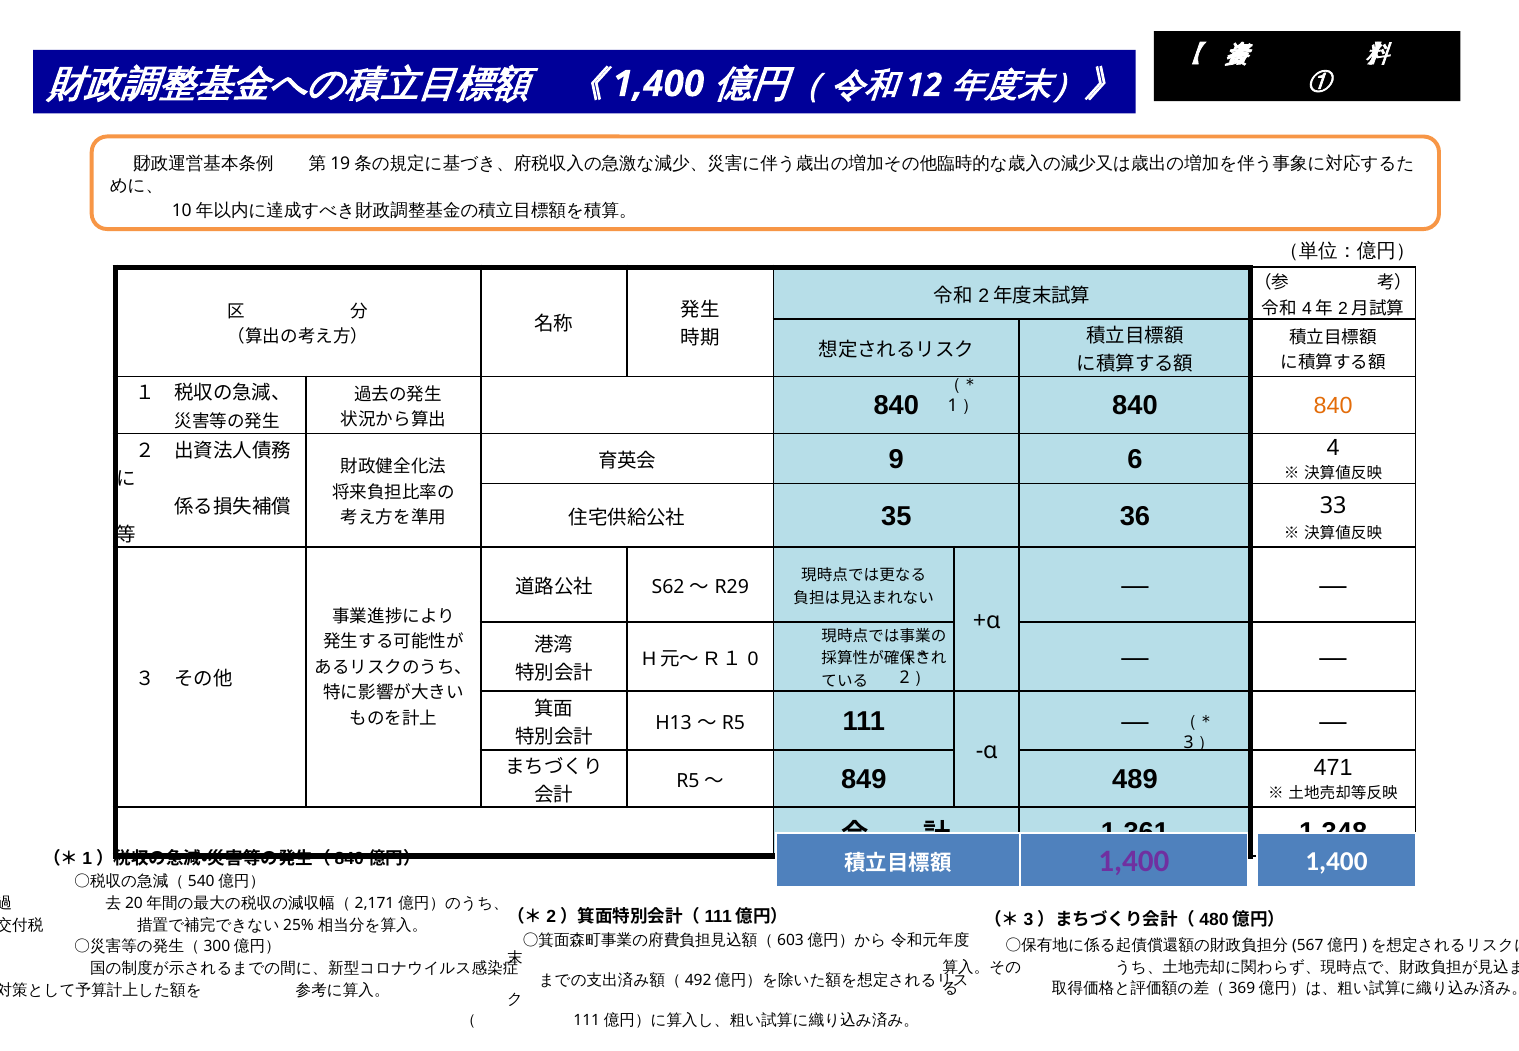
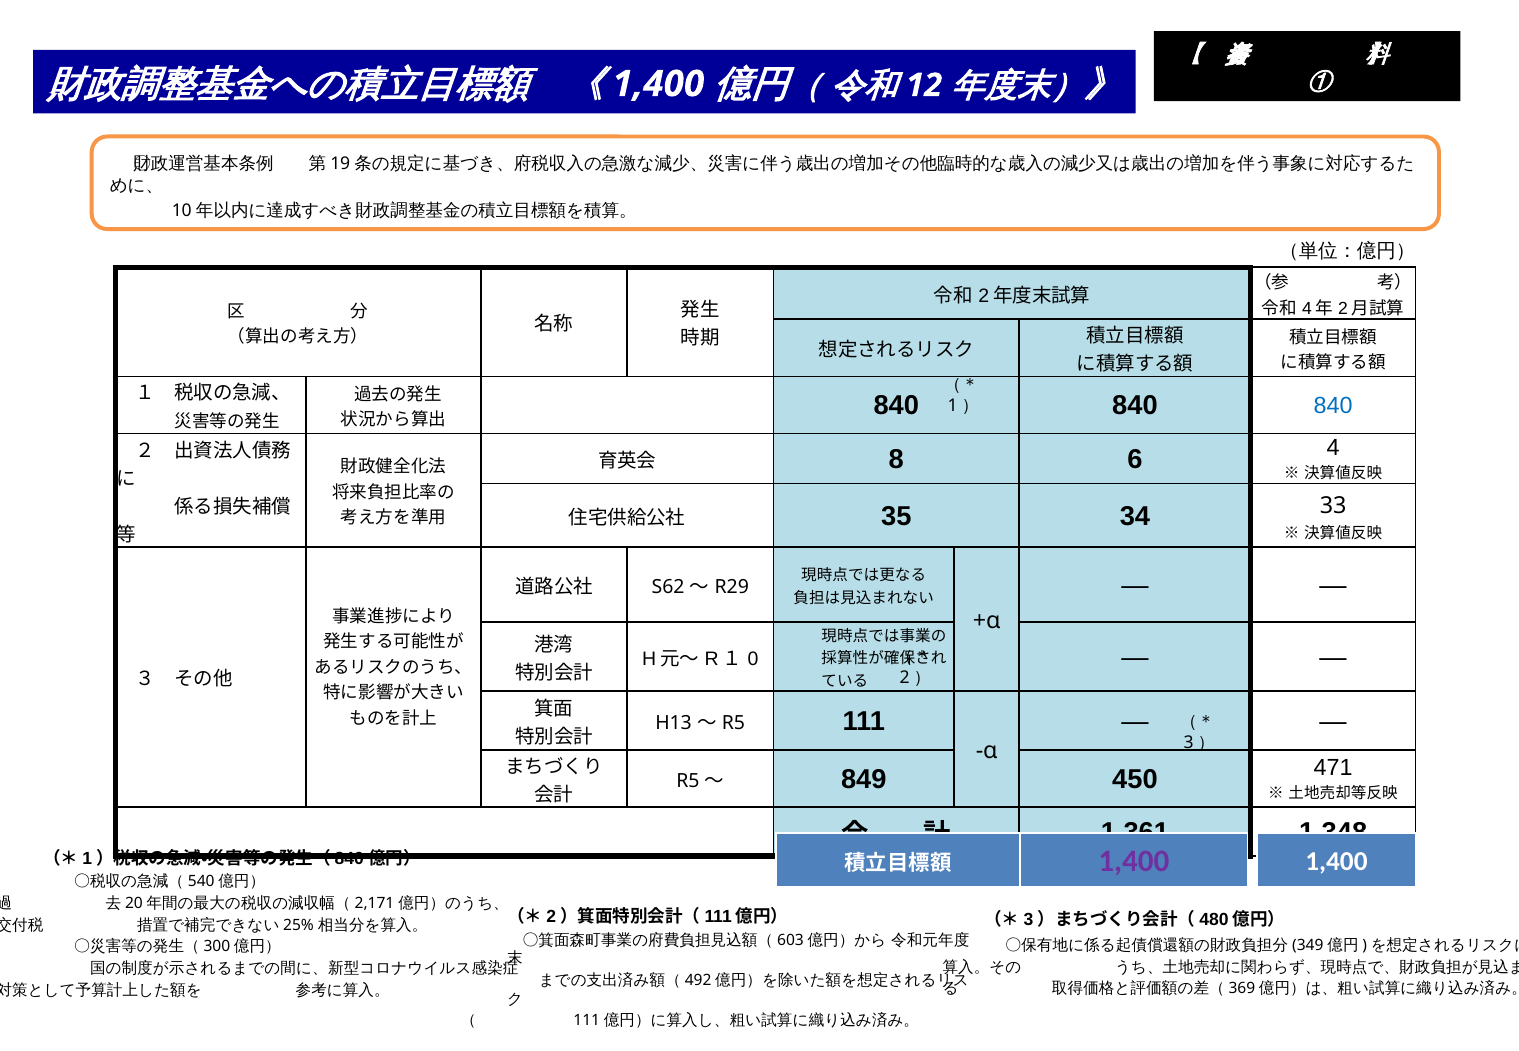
840 at (1333, 406) colour: orange -> blue
9: 9 -> 8
36: 36 -> 34
489: 489 -> 450
567: 567 -> 349
